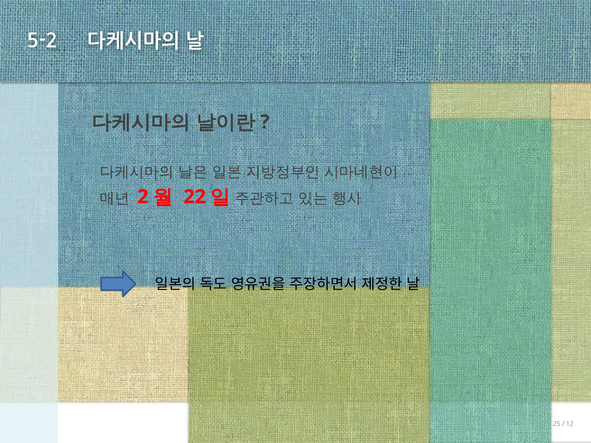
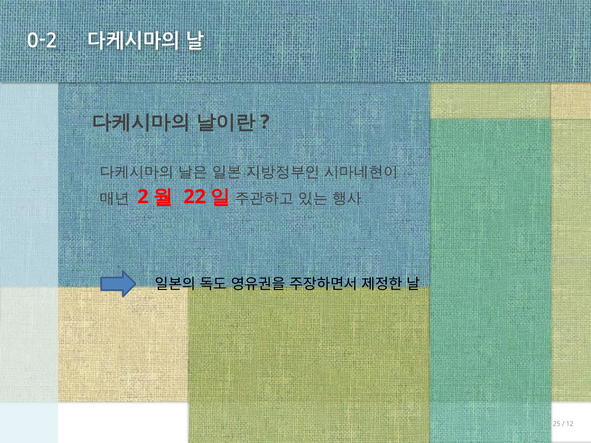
5-2: 5-2 -> 0-2
